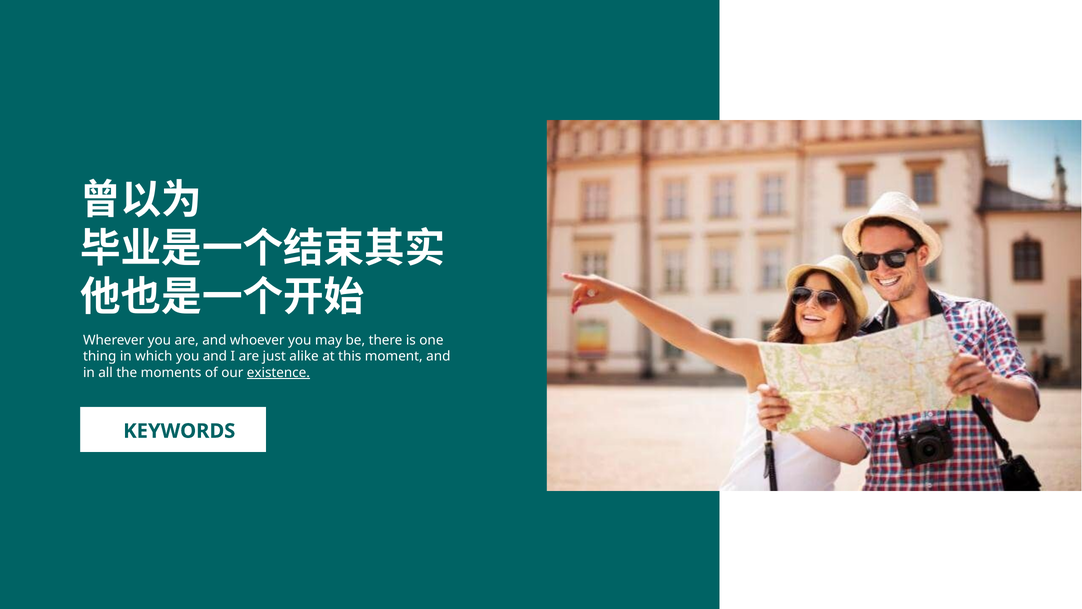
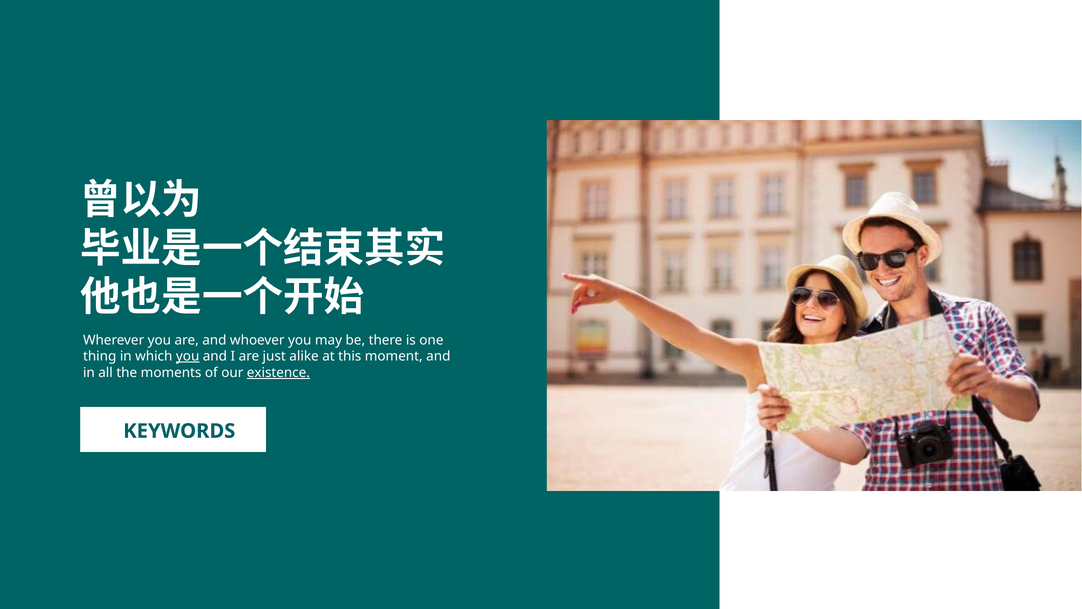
you at (188, 356) underline: none -> present
